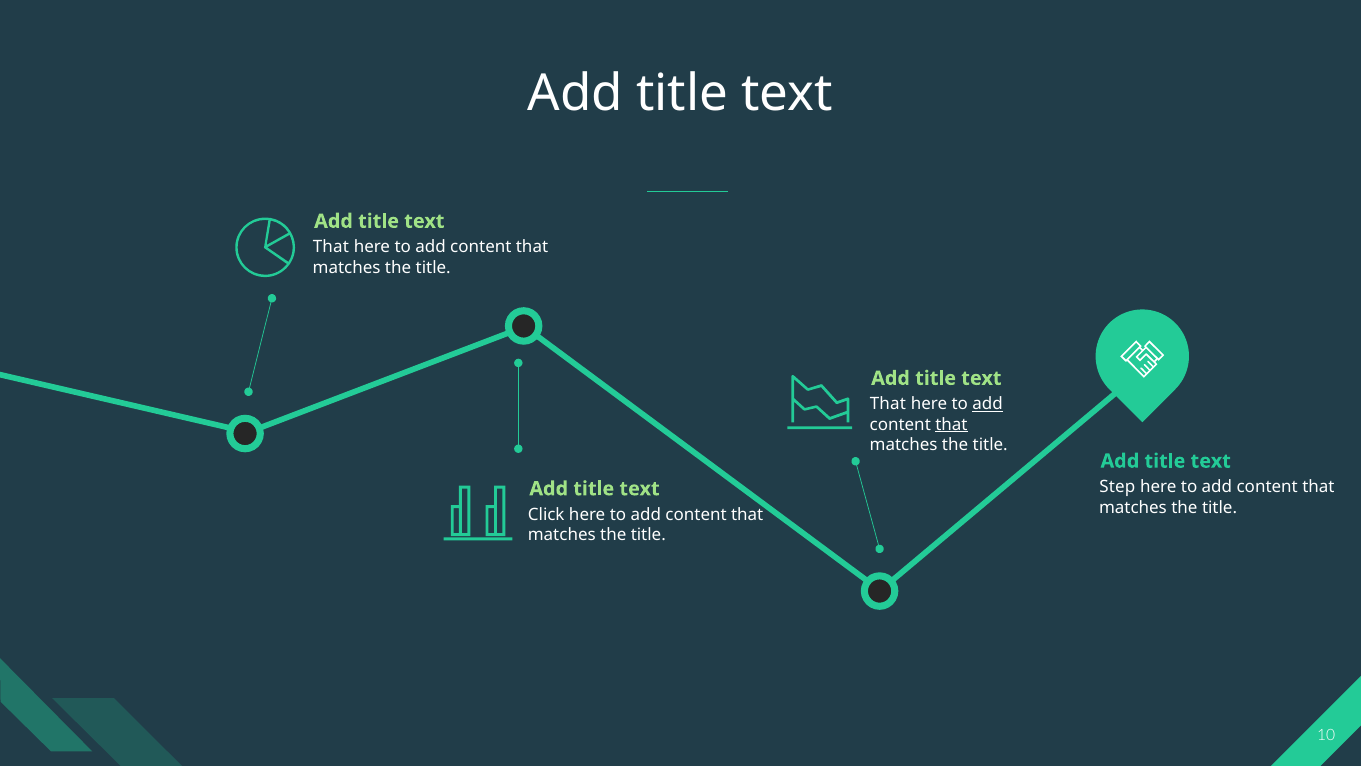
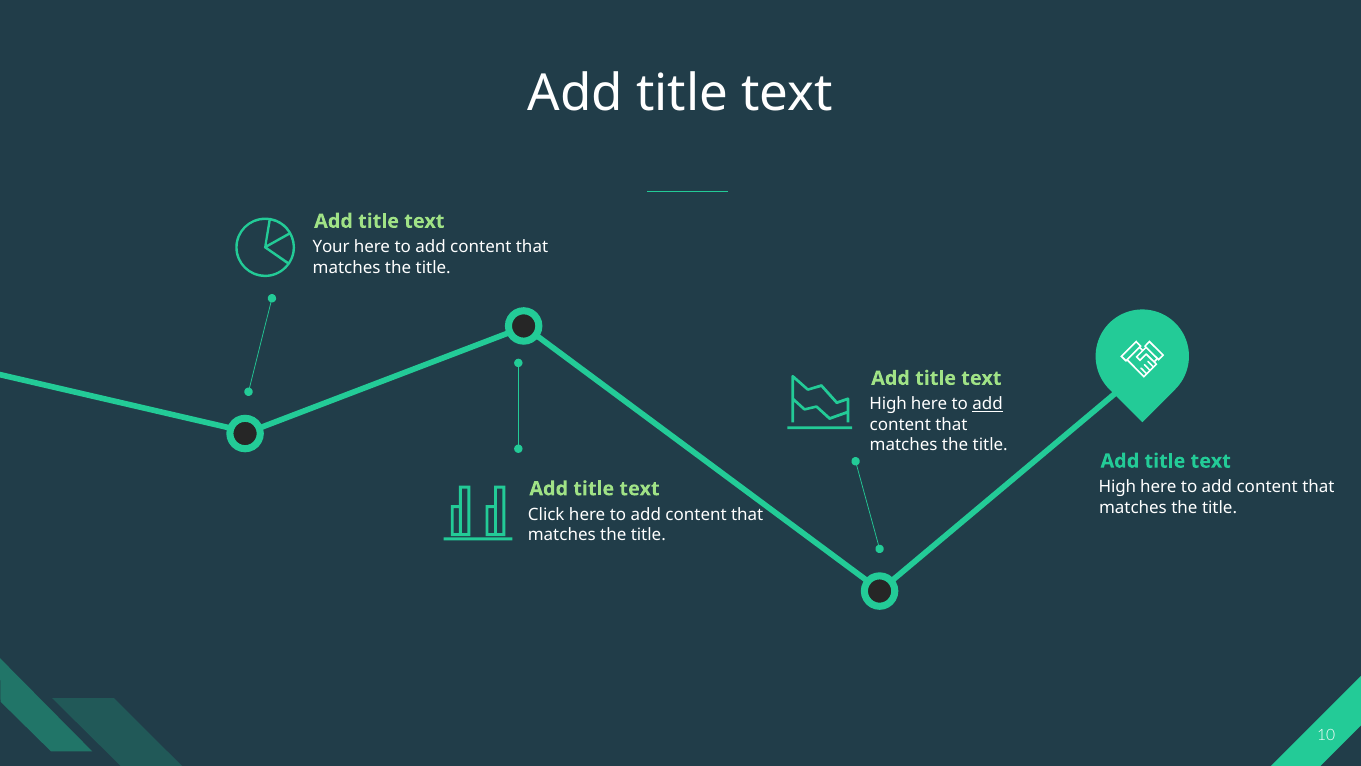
That at (331, 247): That -> Your
That at (888, 404): That -> High
that at (951, 424) underline: present -> none
Step at (1117, 487): Step -> High
